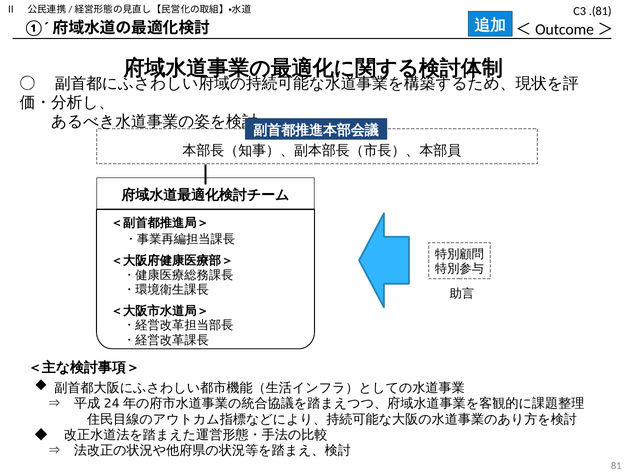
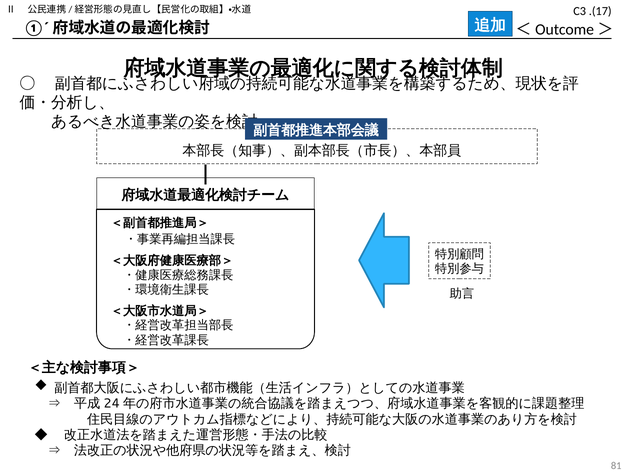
.(81: .(81 -> .(17
